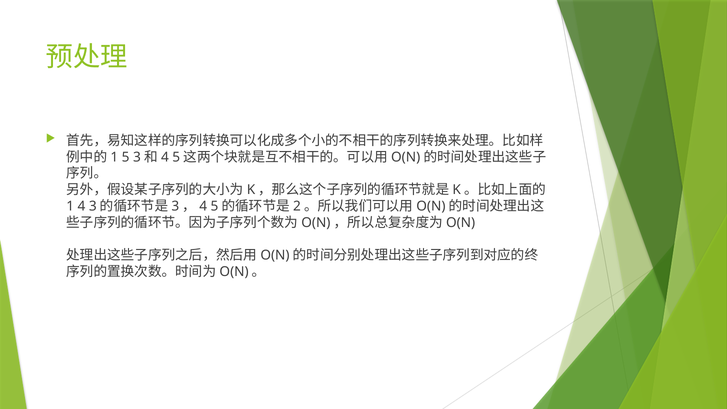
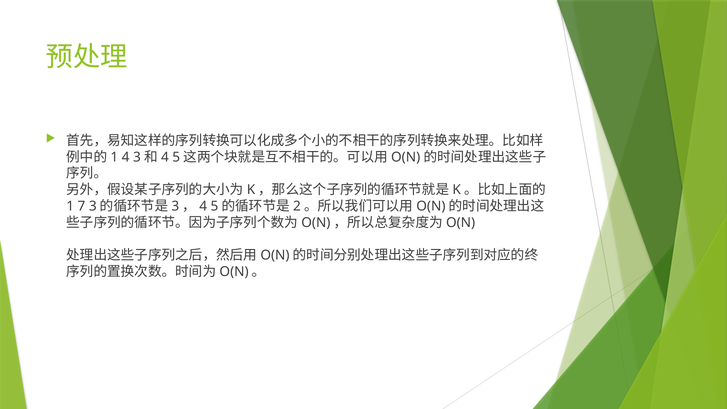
5: 5 -> 4
4: 4 -> 7
